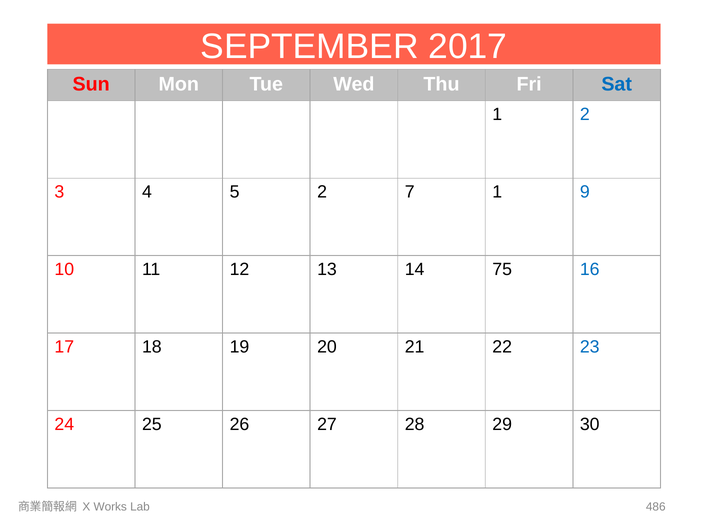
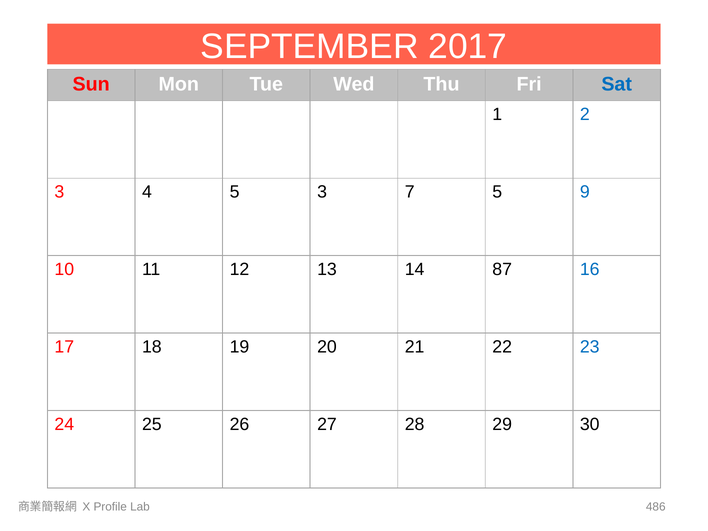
5 2: 2 -> 3
7 1: 1 -> 5
75: 75 -> 87
Works: Works -> Profile
